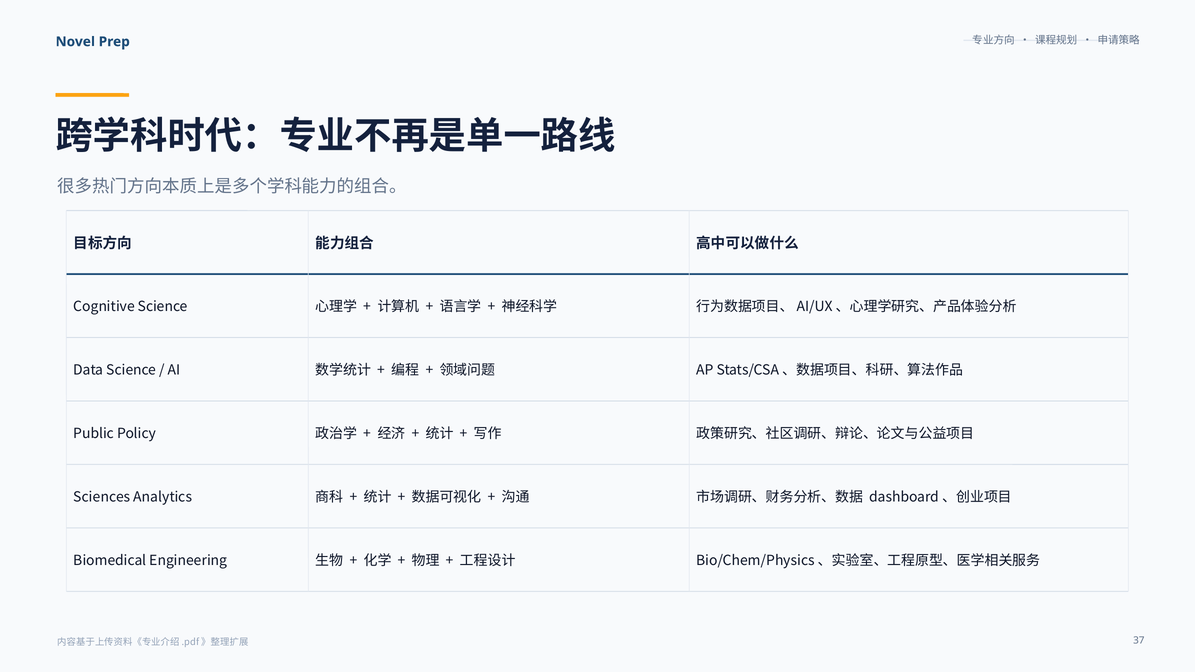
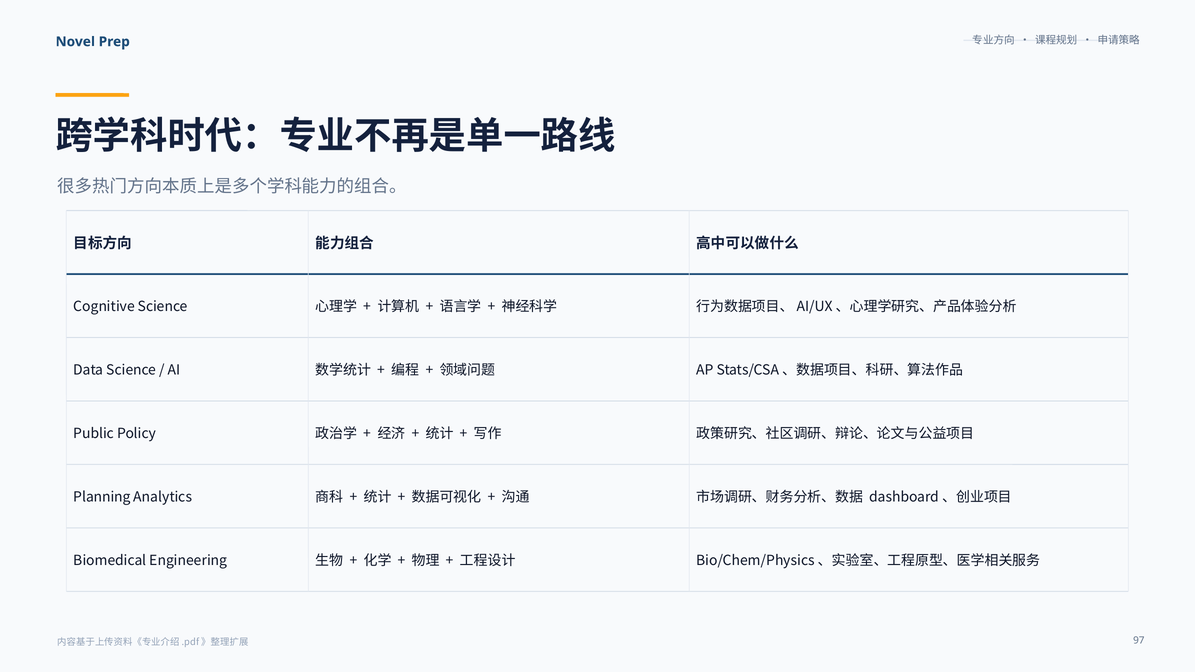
Sciences: Sciences -> Planning
37: 37 -> 97
